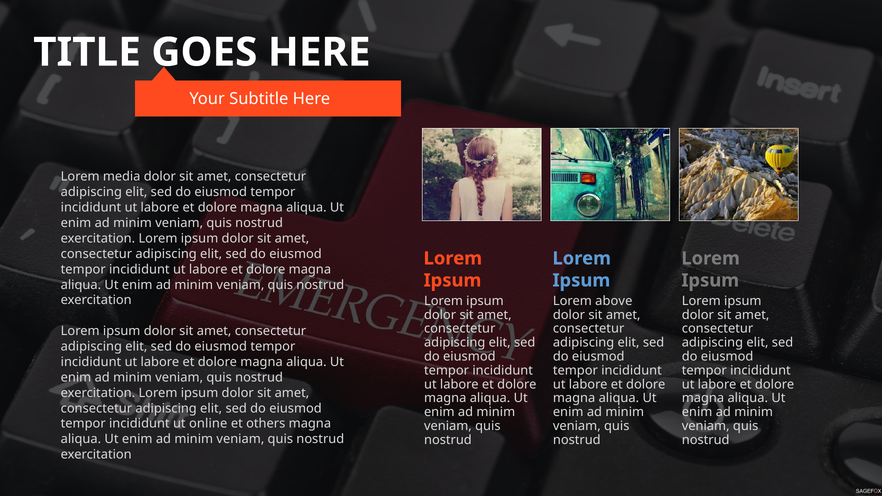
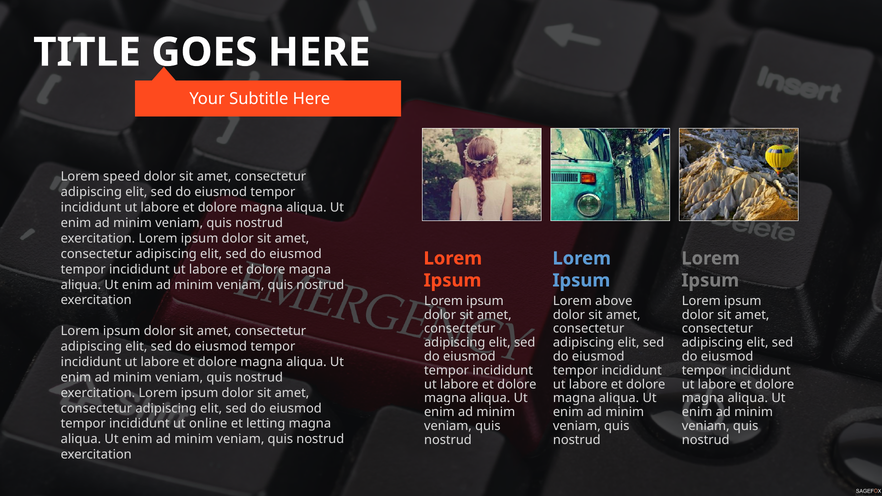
media: media -> speed
others: others -> letting
